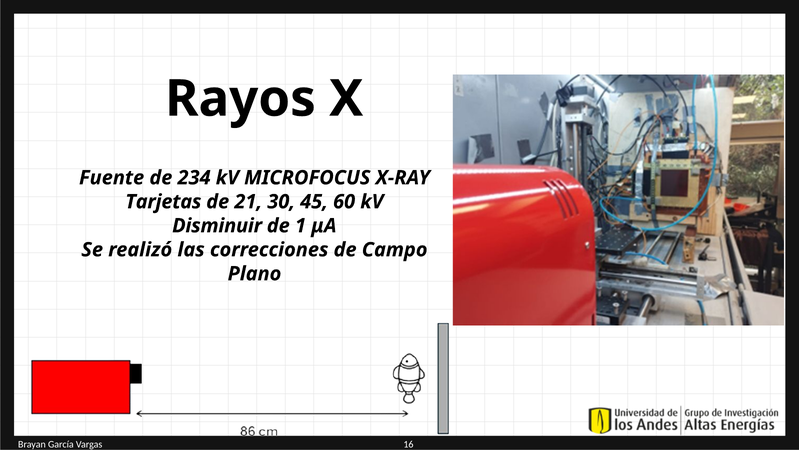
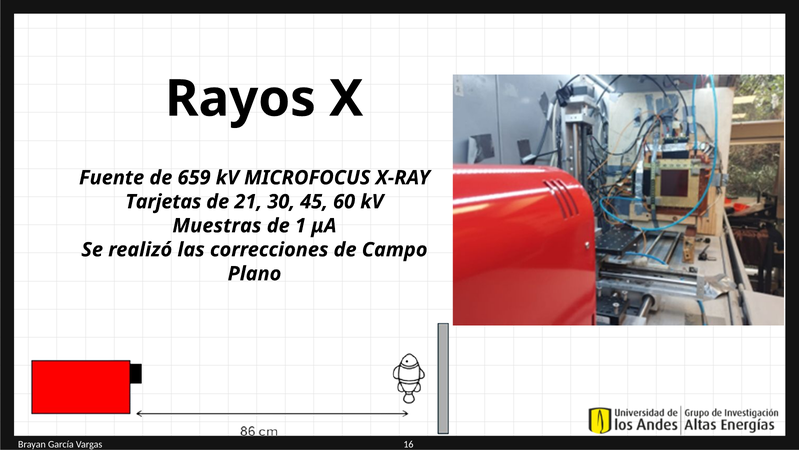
234: 234 -> 659
Disminuir: Disminuir -> Muestras
